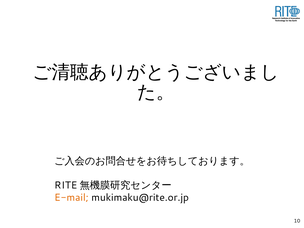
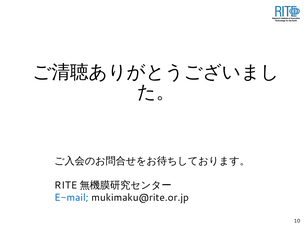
E-mail colour: orange -> blue
